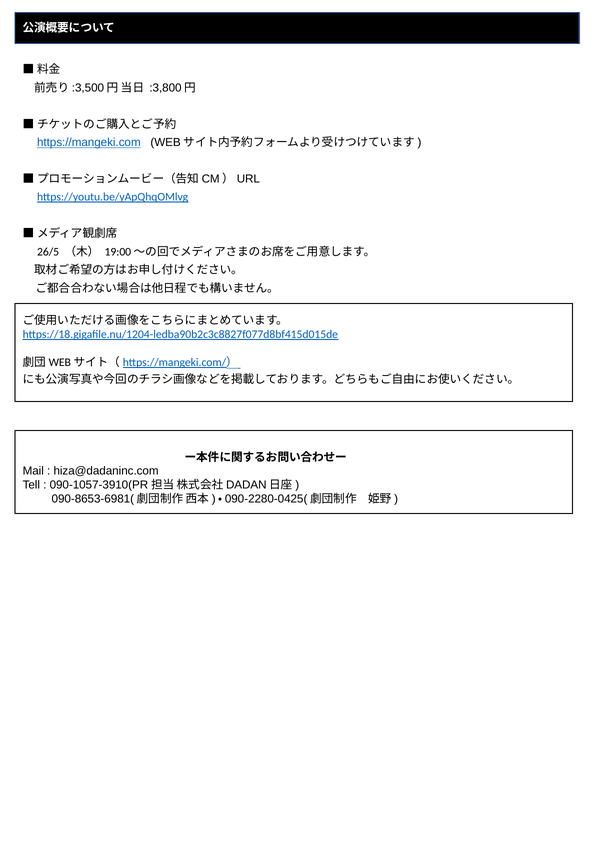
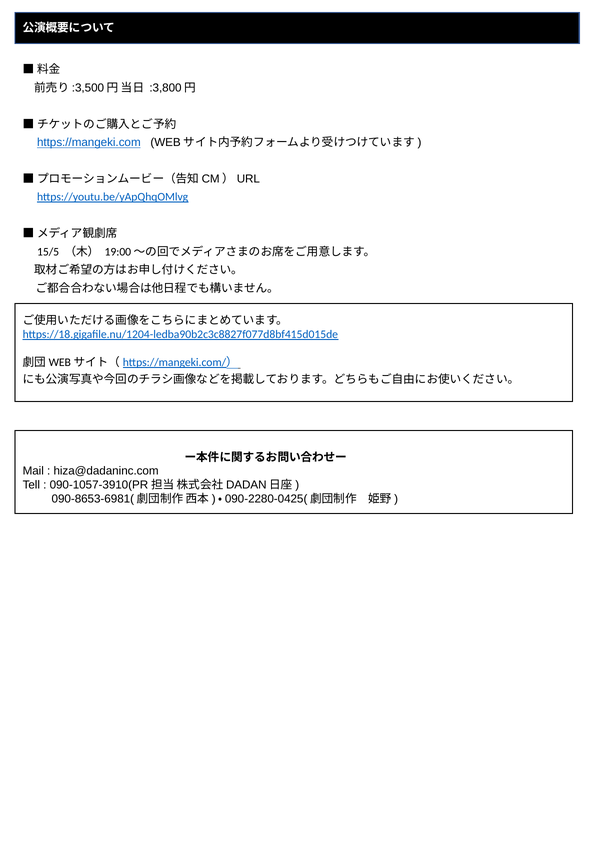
26/5: 26/5 -> 15/5
